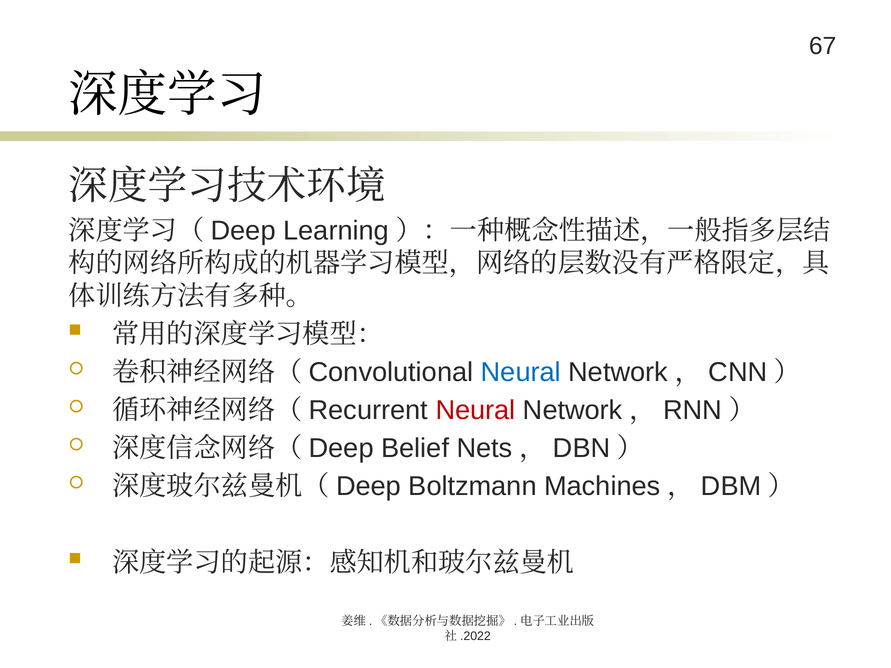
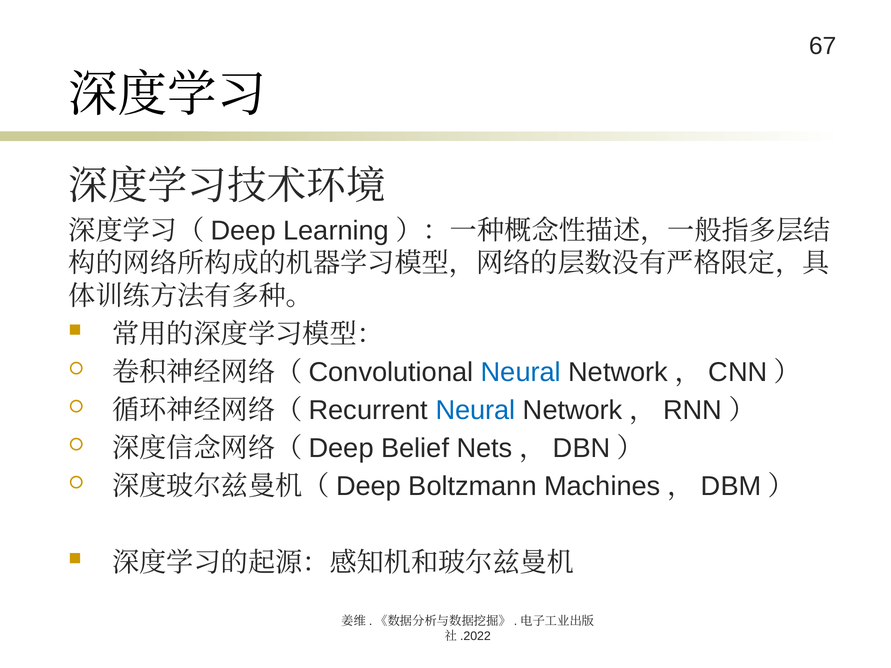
Neural at (475, 410) colour: red -> blue
